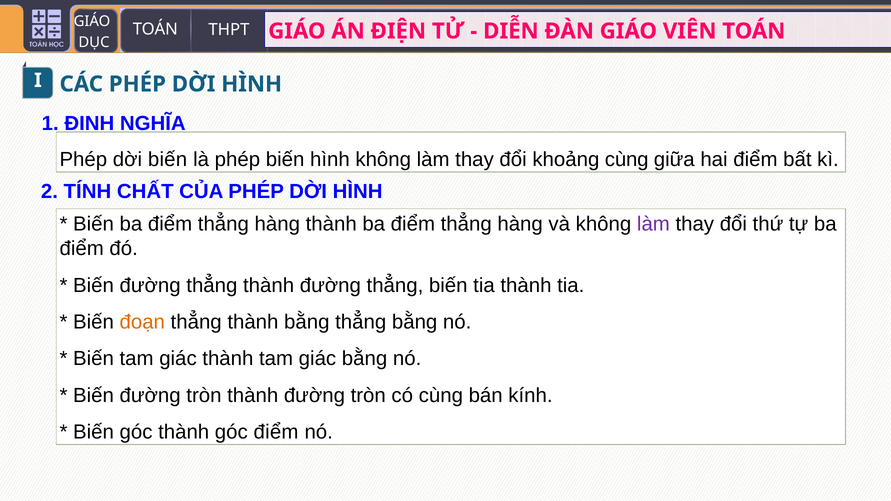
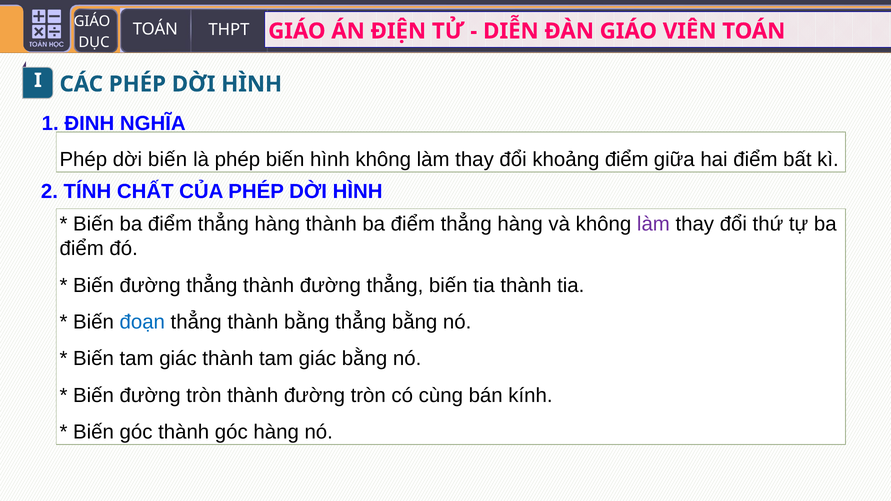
khoảng cùng: cùng -> điểm
đoạn colour: orange -> blue
góc điểm: điểm -> hàng
